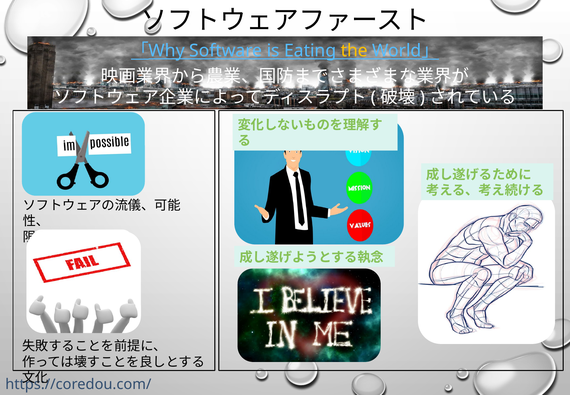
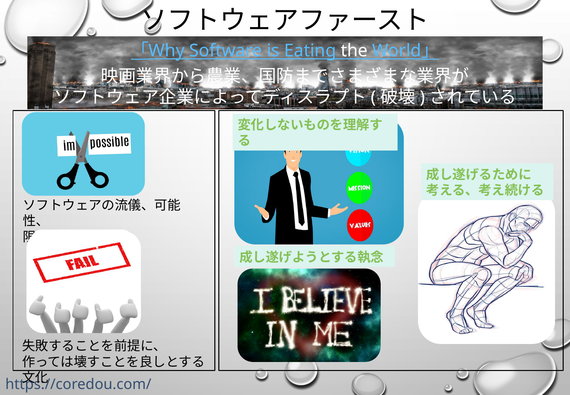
the colour: yellow -> white
